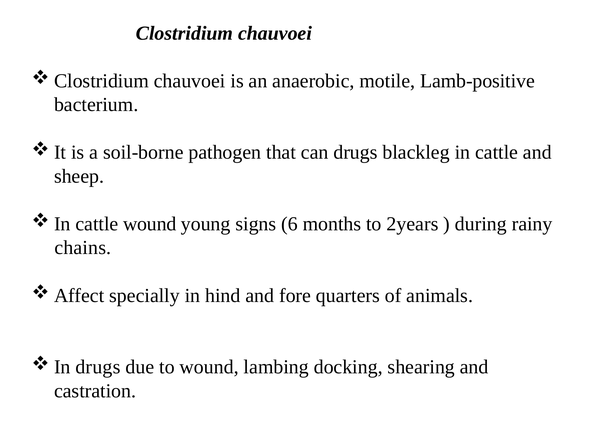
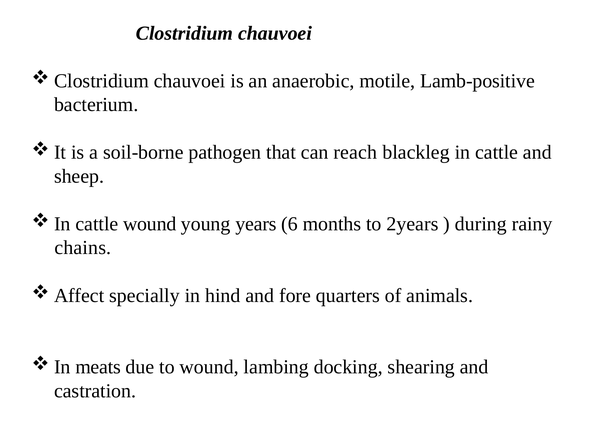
can drugs: drugs -> reach
signs: signs -> years
drugs at (98, 367): drugs -> meats
